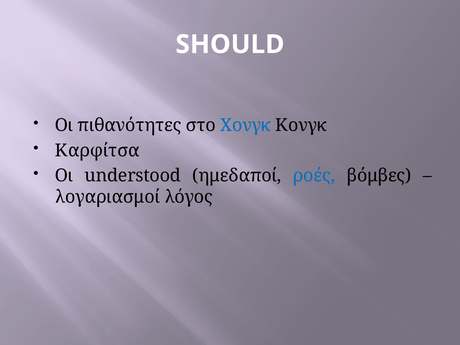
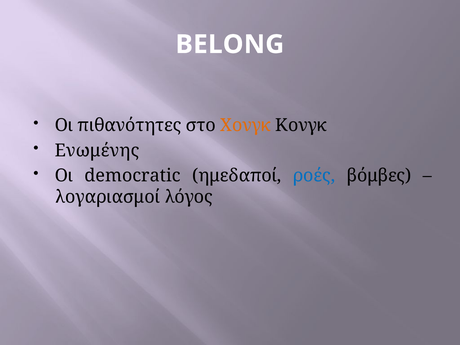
SHOULD: SHOULD -> BELONG
Χονγκ colour: blue -> orange
Καρφίτσα: Καρφίτσα -> Ενωμένης
understood: understood -> democratic
